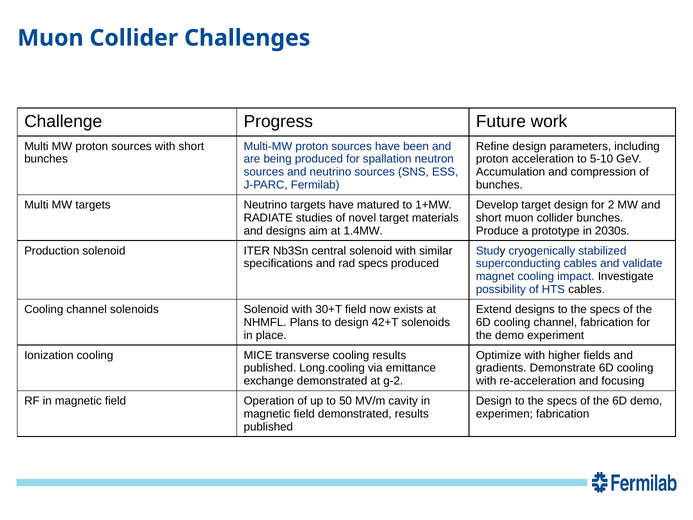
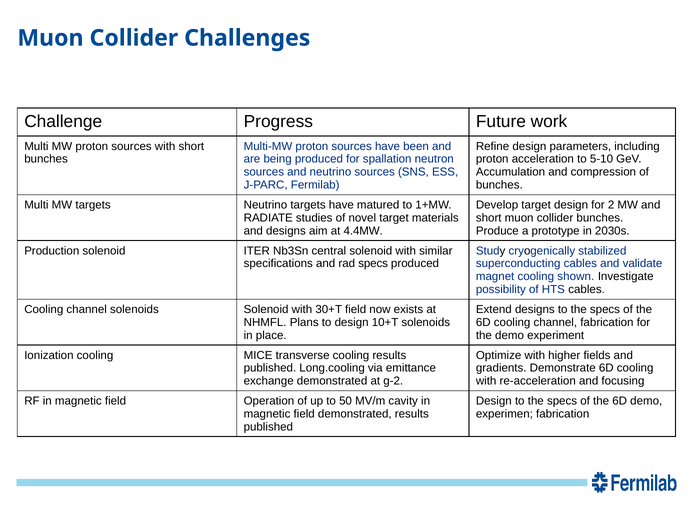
1.4MW: 1.4MW -> 4.4MW
impact: impact -> shown
42+T: 42+T -> 10+T
